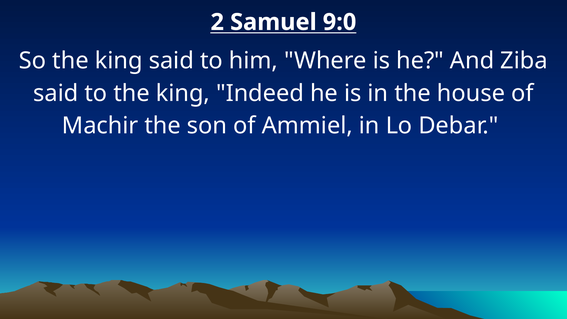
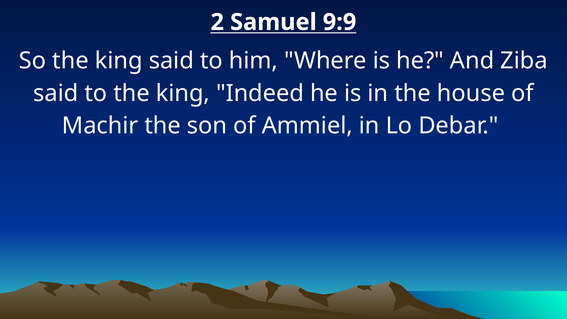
9:0: 9:0 -> 9:9
